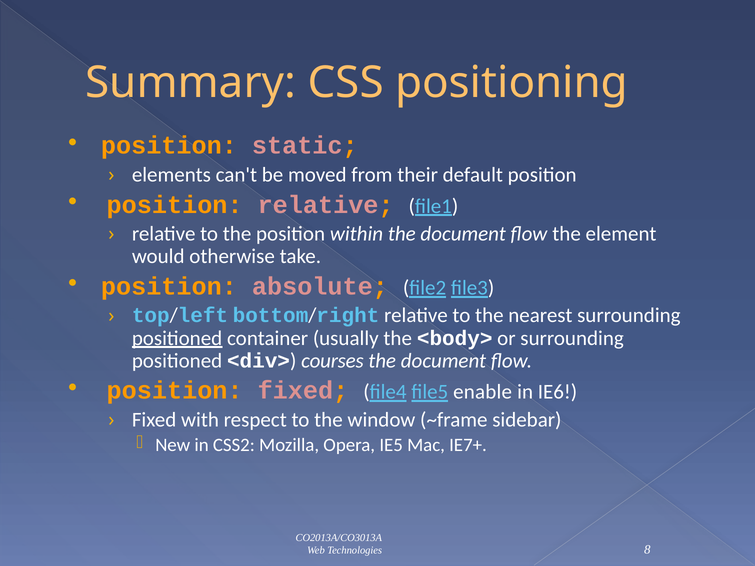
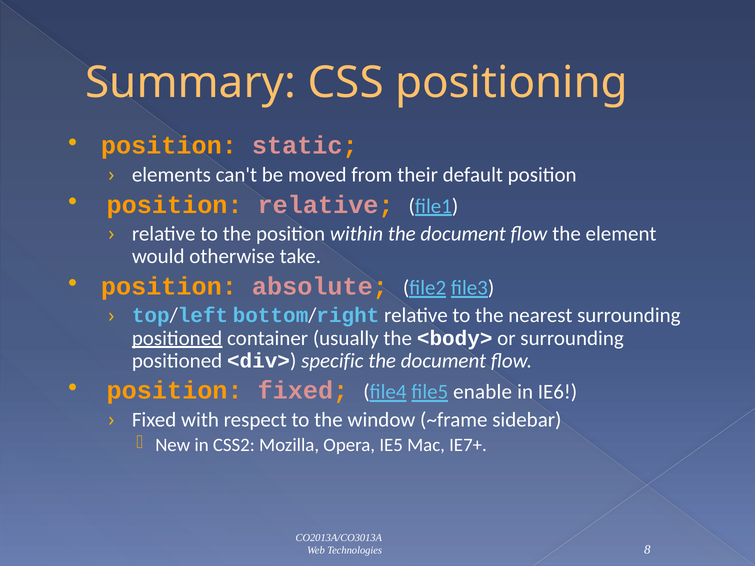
courses: courses -> specific
